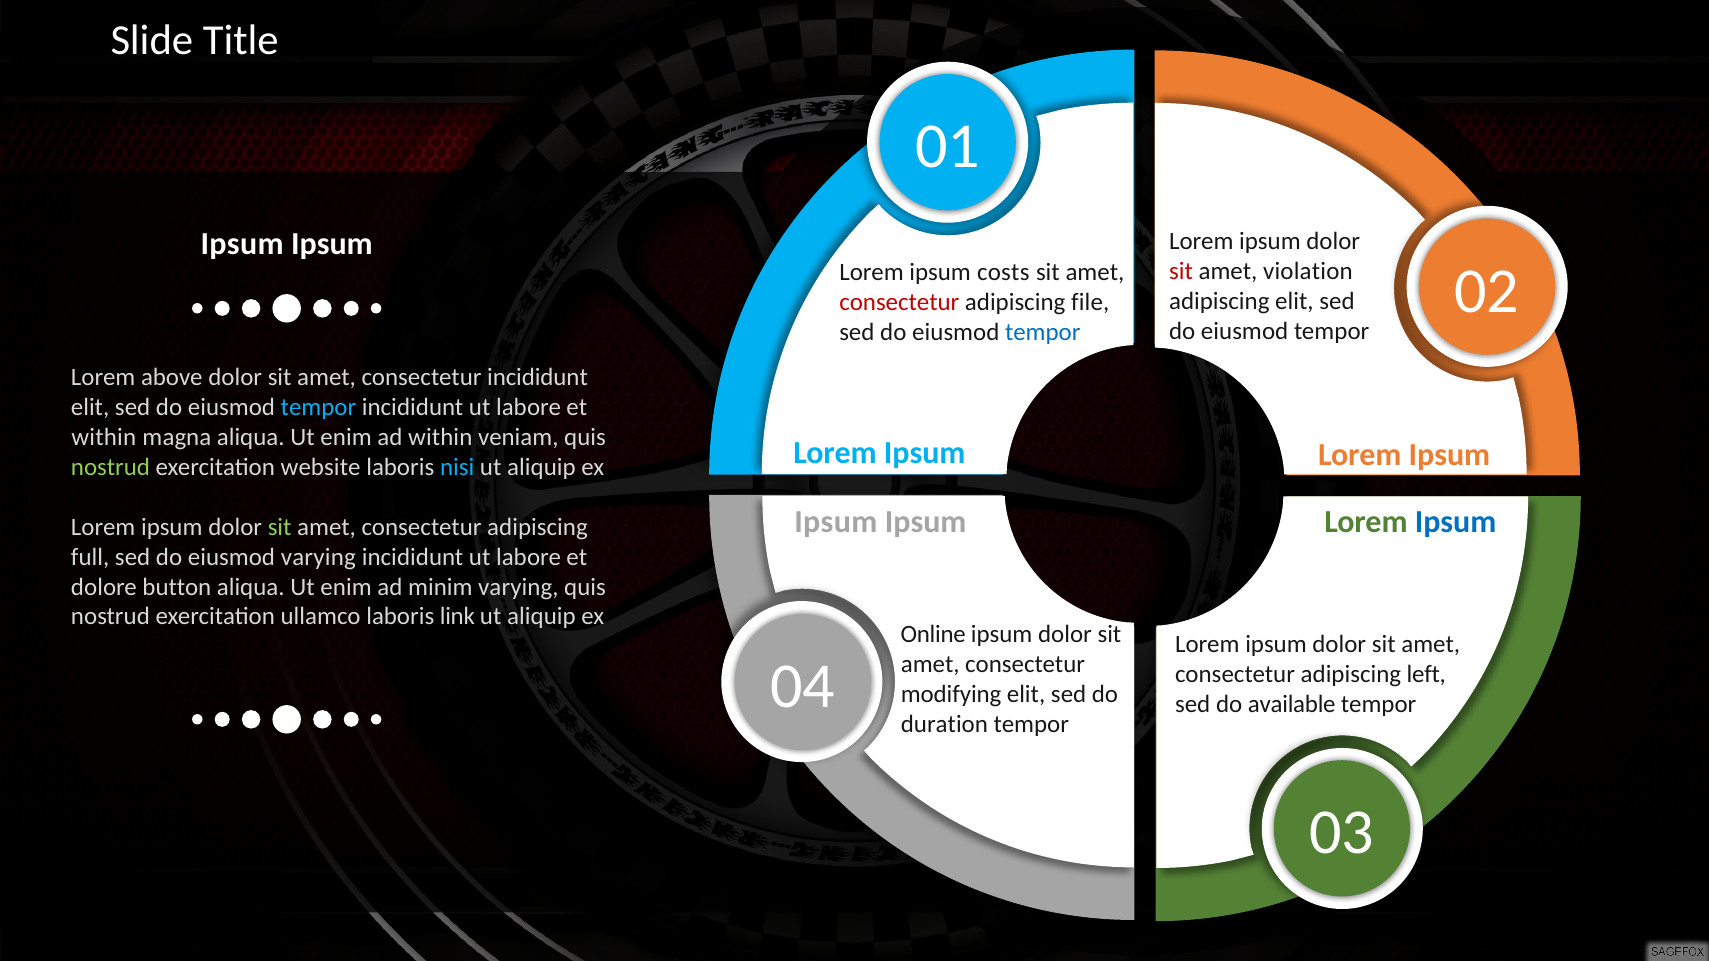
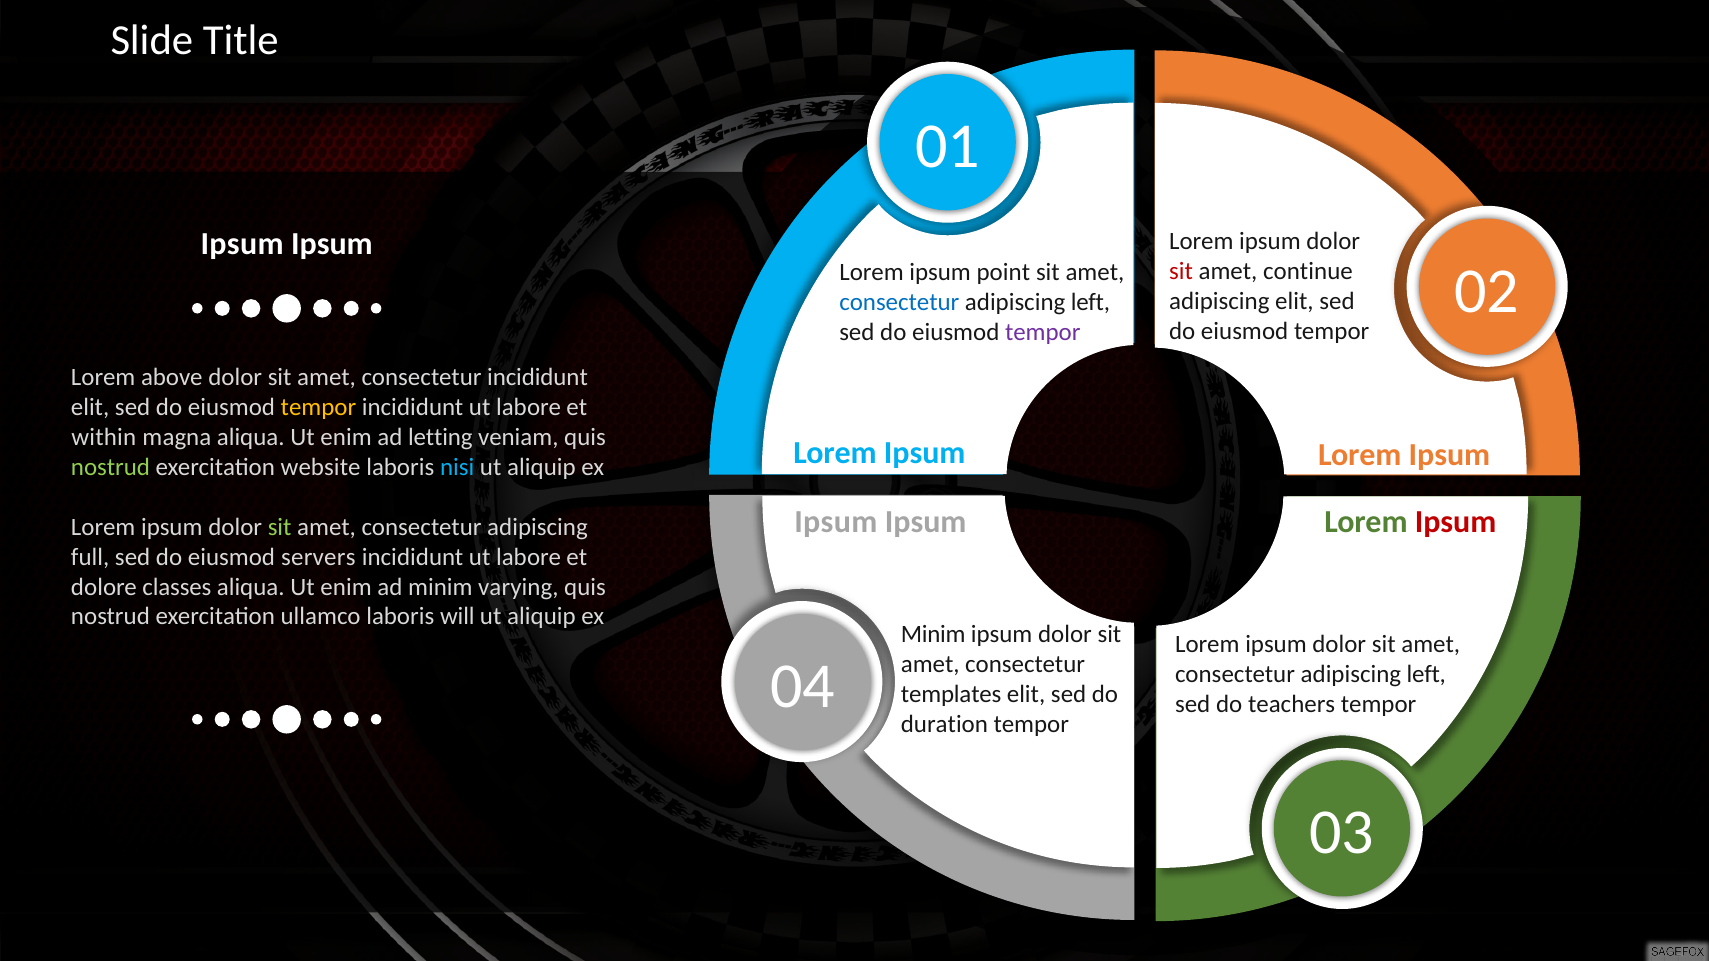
violation: violation -> continue
costs: costs -> point
consectetur at (899, 302) colour: red -> blue
file at (1090, 302): file -> left
tempor at (1043, 332) colour: blue -> purple
tempor at (318, 407) colour: light blue -> yellow
ad within: within -> letting
Ipsum at (1456, 522) colour: blue -> red
eiusmod varying: varying -> servers
button: button -> classes
link: link -> will
Online at (933, 635): Online -> Minim
modifying: modifying -> templates
available: available -> teachers
